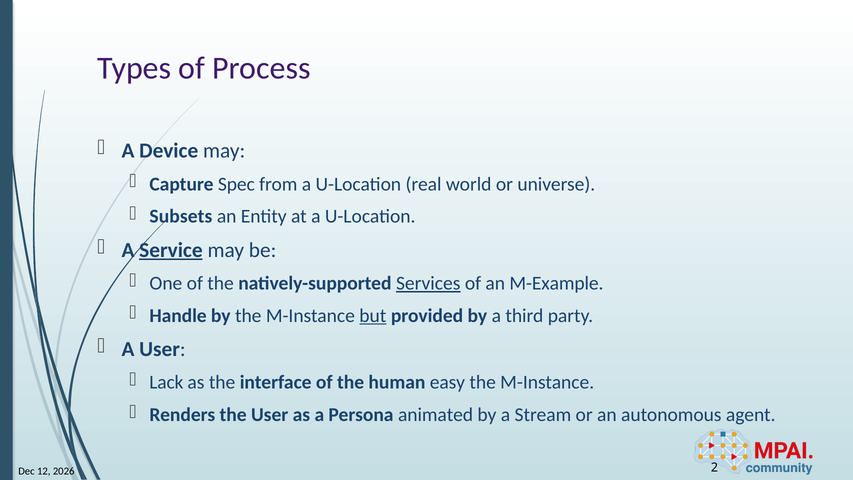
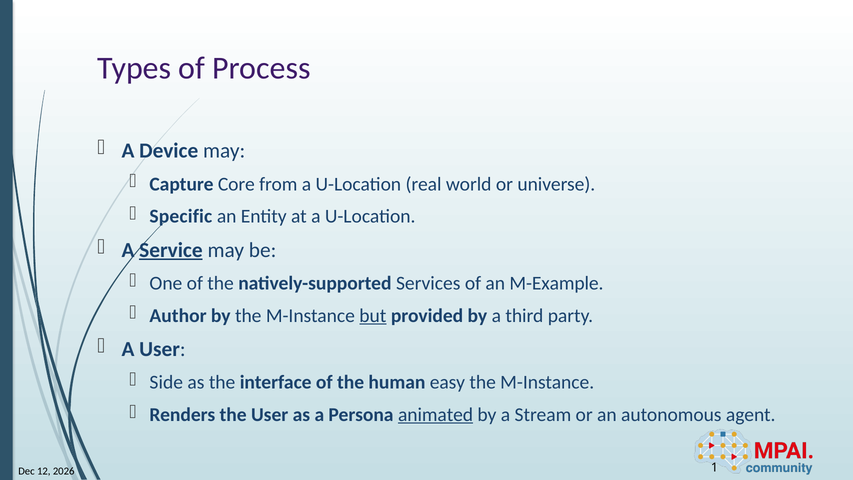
Spec: Spec -> Core
Subsets: Subsets -> Specific
Services underline: present -> none
Handle: Handle -> Author
Lack: Lack -> Side
animated underline: none -> present
2: 2 -> 1
